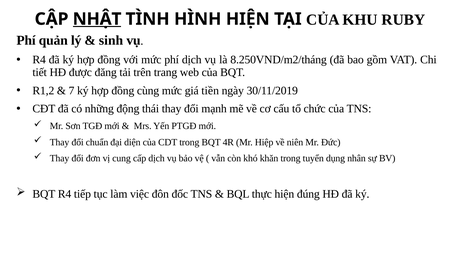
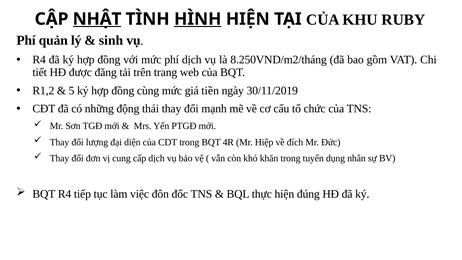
HÌNH underline: none -> present
7: 7 -> 5
chuẩn: chuẩn -> lượng
niên: niên -> đích
